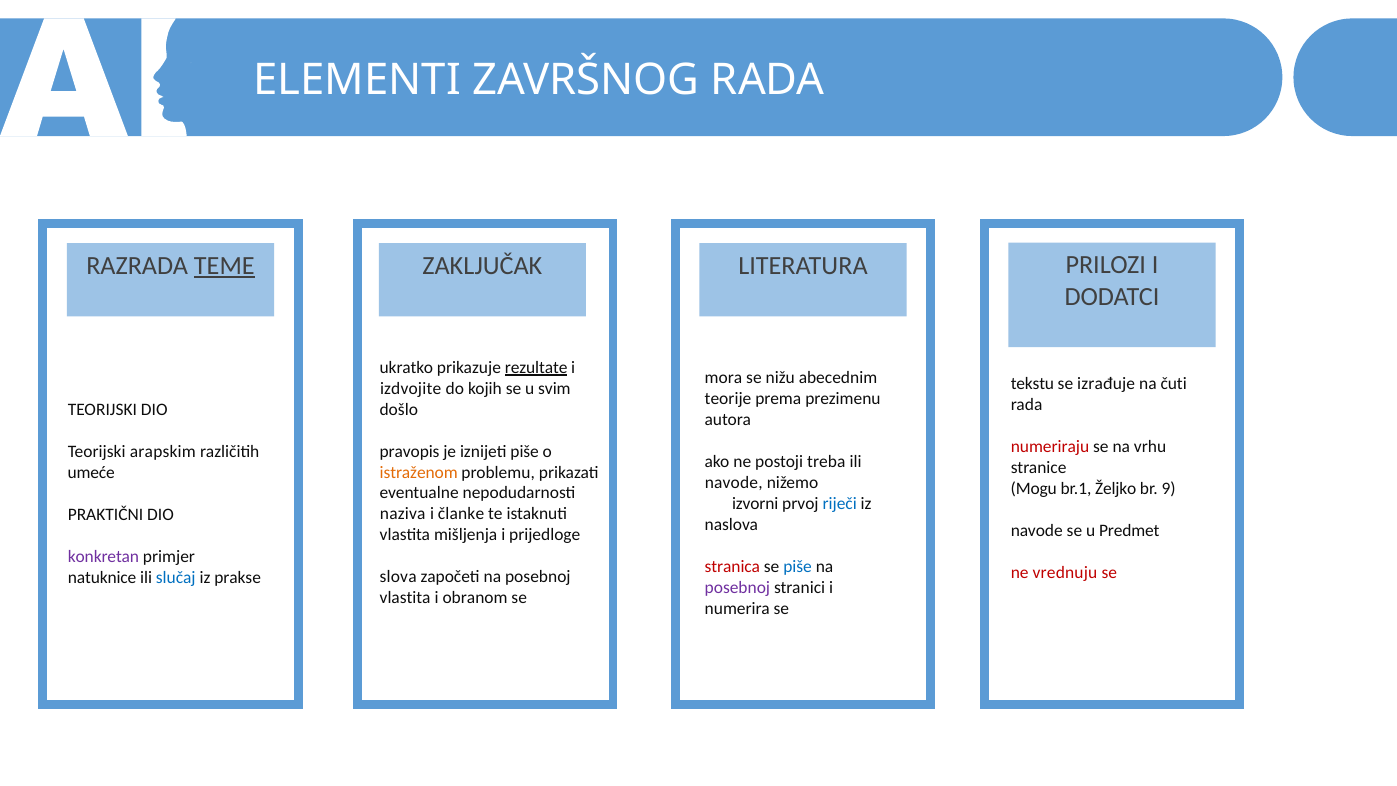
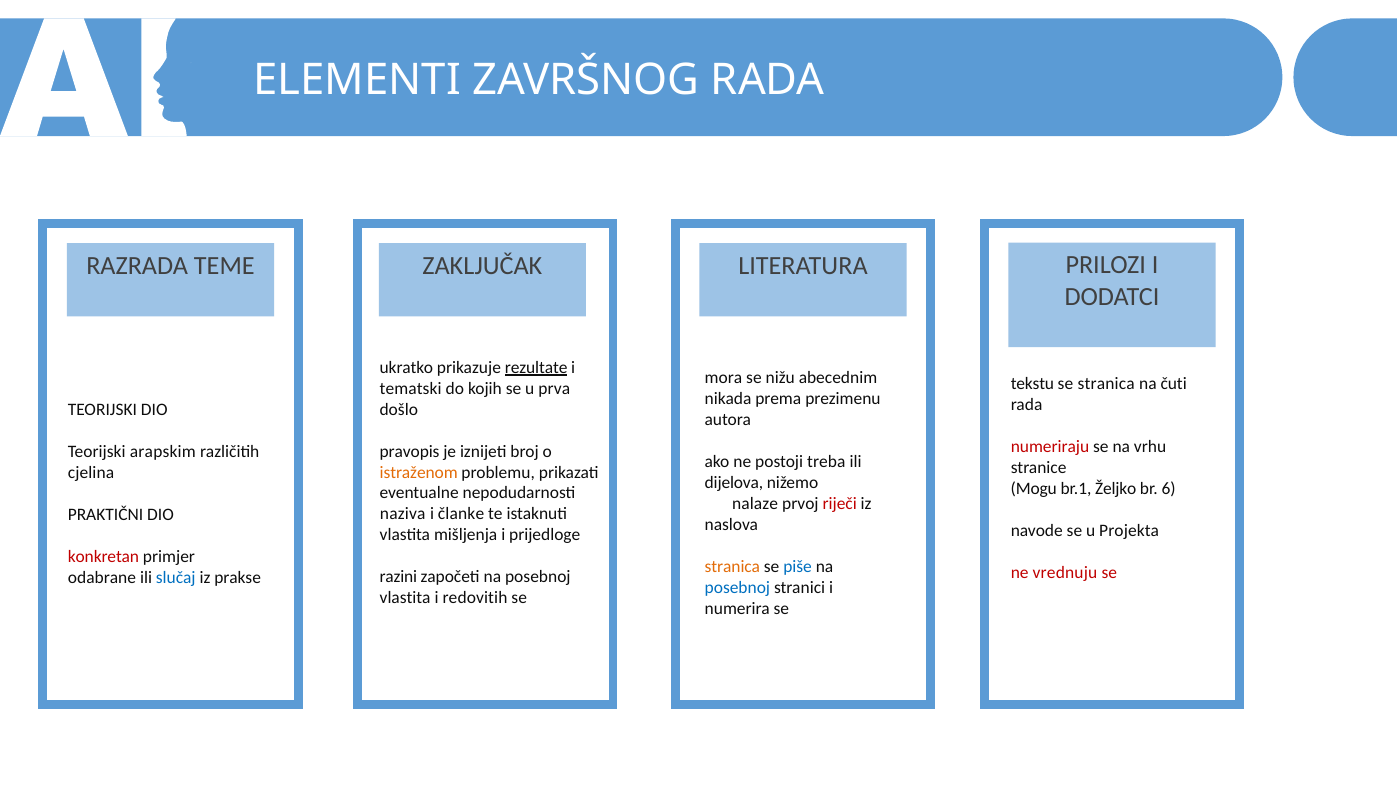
TEME underline: present -> none
se izrađuje: izrađuje -> stranica
izdvojite: izdvojite -> tematski
svim: svim -> prva
teorije: teorije -> nikada
iznijeti piše: piše -> broj
umeće: umeće -> cjelina
navode at (734, 483): navode -> dijelova
9: 9 -> 6
izvorni: izvorni -> nalaze
riječi colour: blue -> red
Predmet: Predmet -> Projekta
konkretan colour: purple -> red
stranica at (732, 567) colour: red -> orange
slova: slova -> razini
natuknice: natuknice -> odabrane
posebnoj at (737, 588) colour: purple -> blue
obranom: obranom -> redovitih
